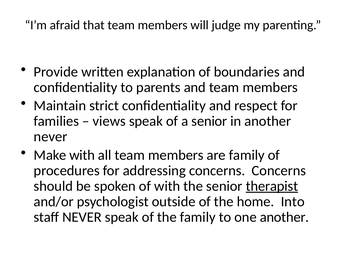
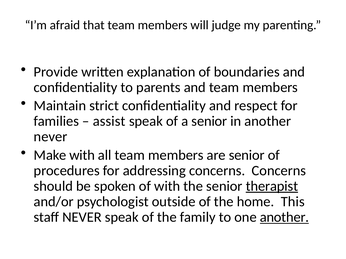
views: views -> assist
are family: family -> senior
Into: Into -> This
another at (284, 218) underline: none -> present
